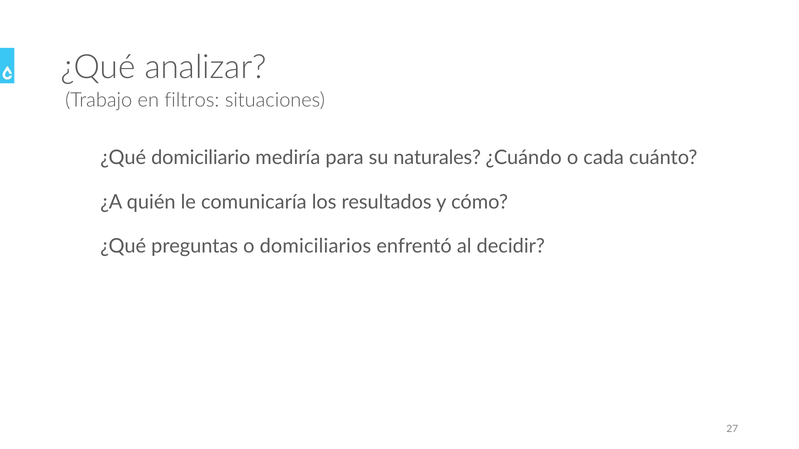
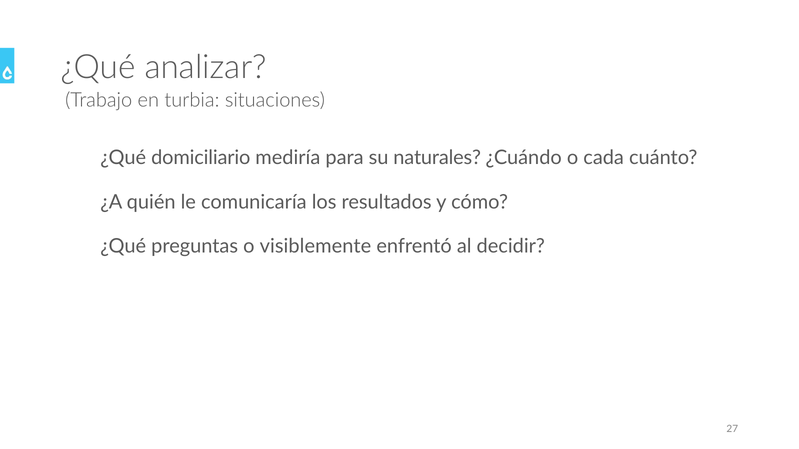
filtros: filtros -> turbia
domiciliarios: domiciliarios -> visiblemente
